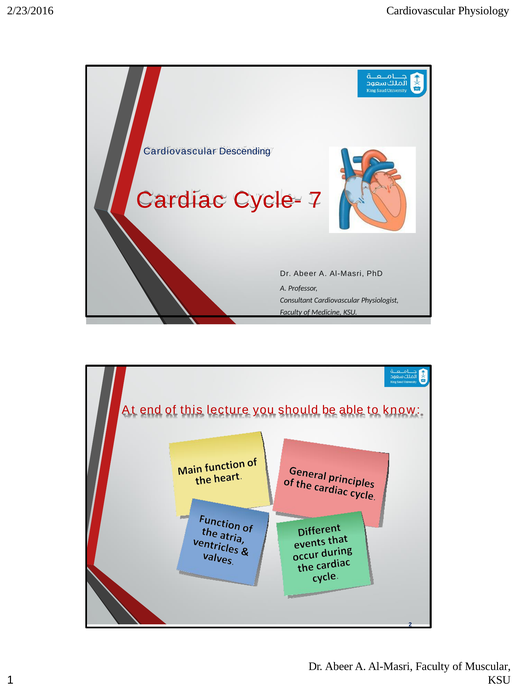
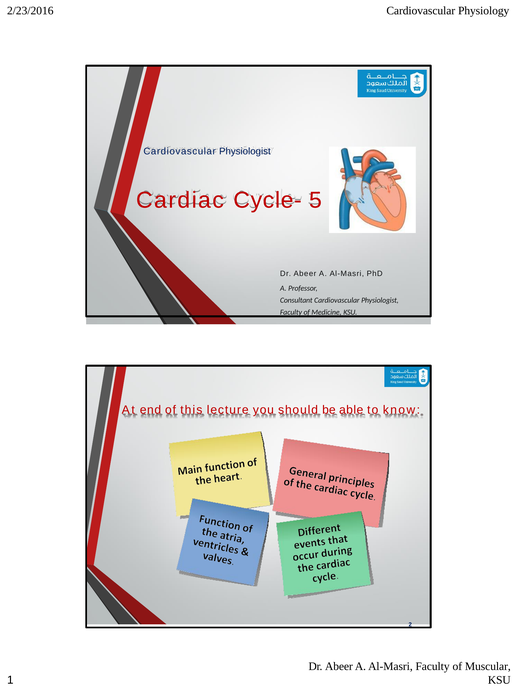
Descending at (245, 151): Descending -> Physiologist
7: 7 -> 5
